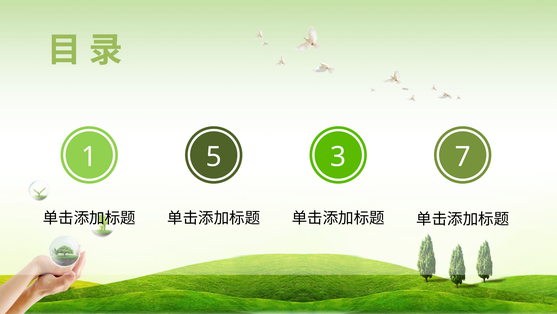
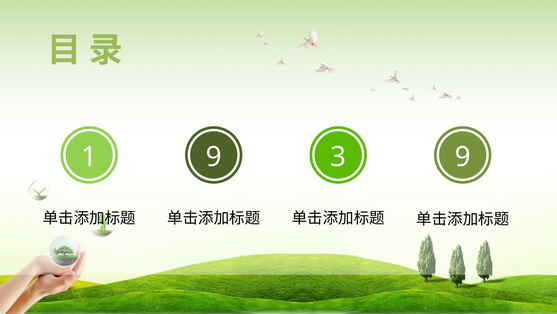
1 5: 5 -> 9
3 7: 7 -> 9
